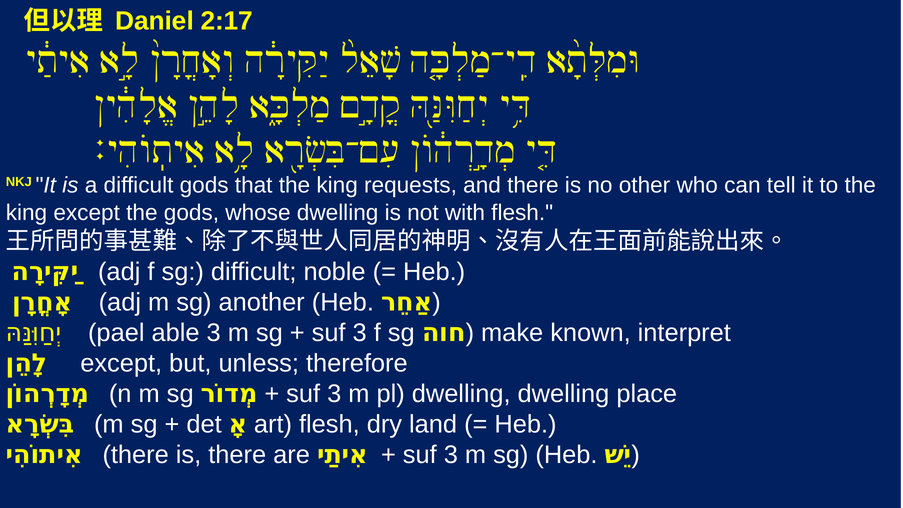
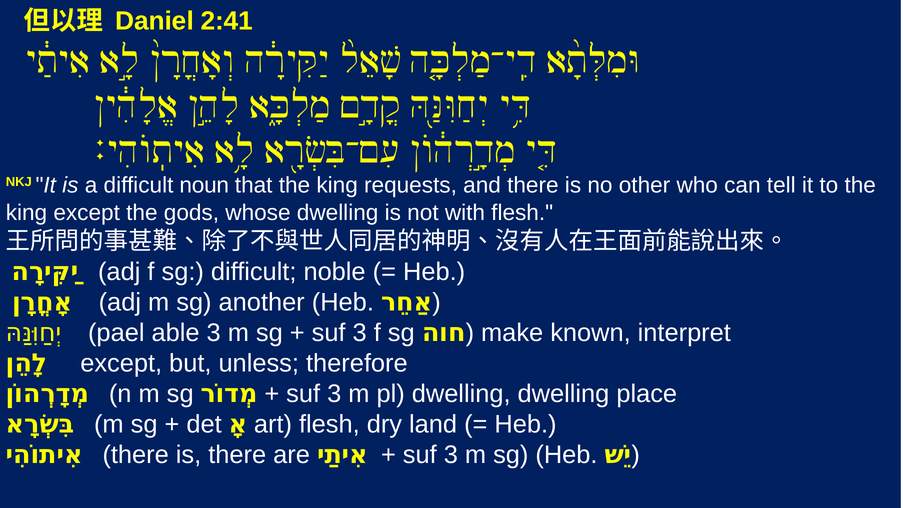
2:17: 2:17 -> 2:41
difficult gods: gods -> noun
